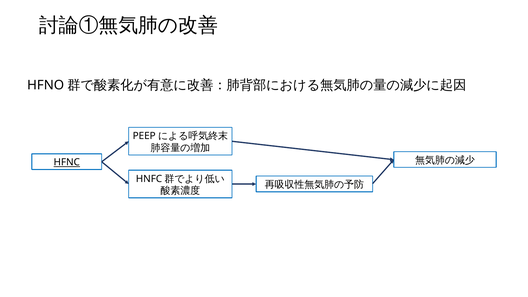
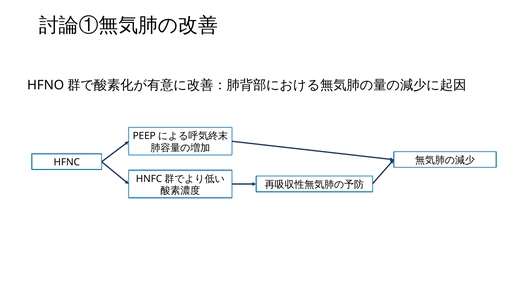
HFNC underline: present -> none
